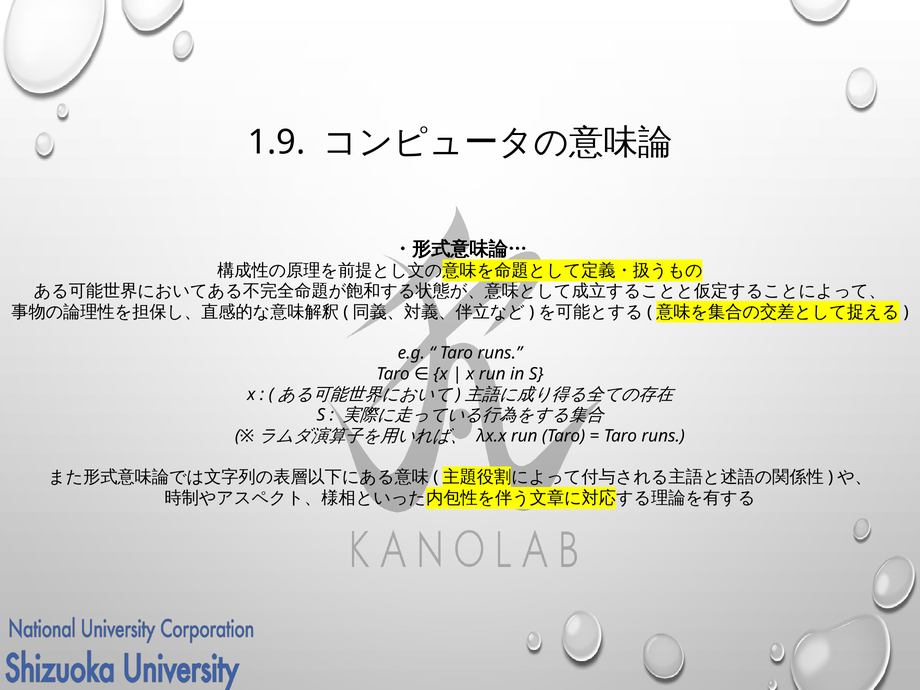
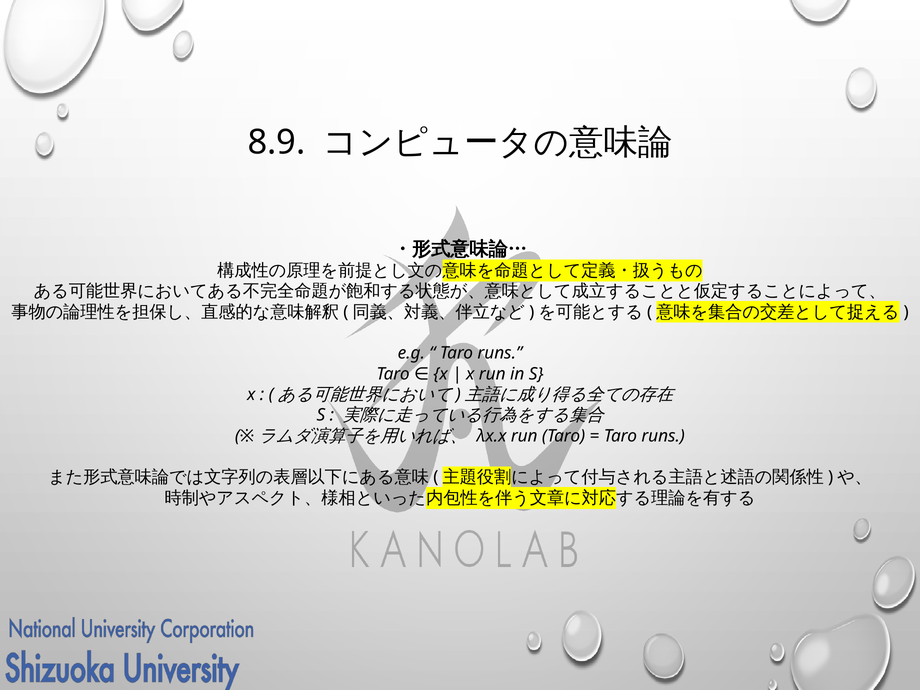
1.9: 1.9 -> 8.9
